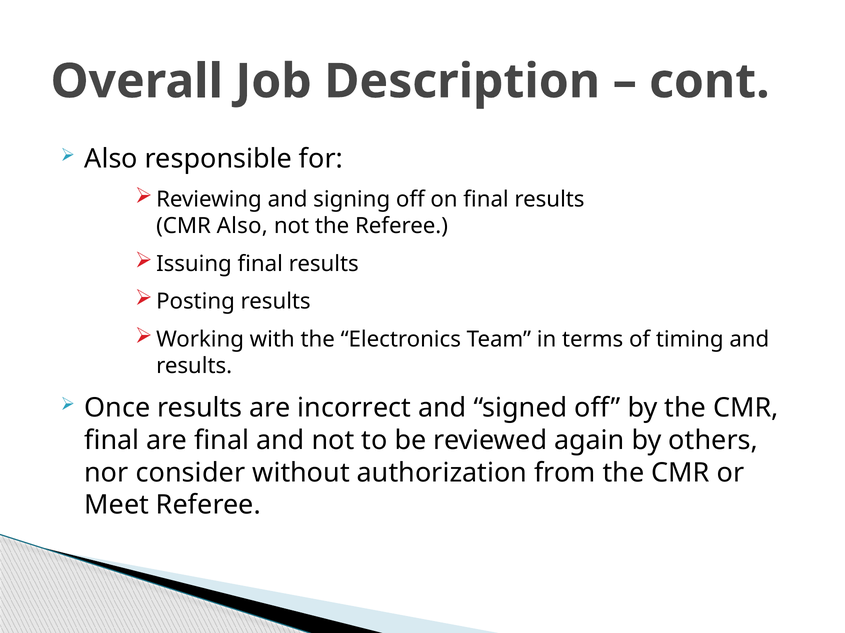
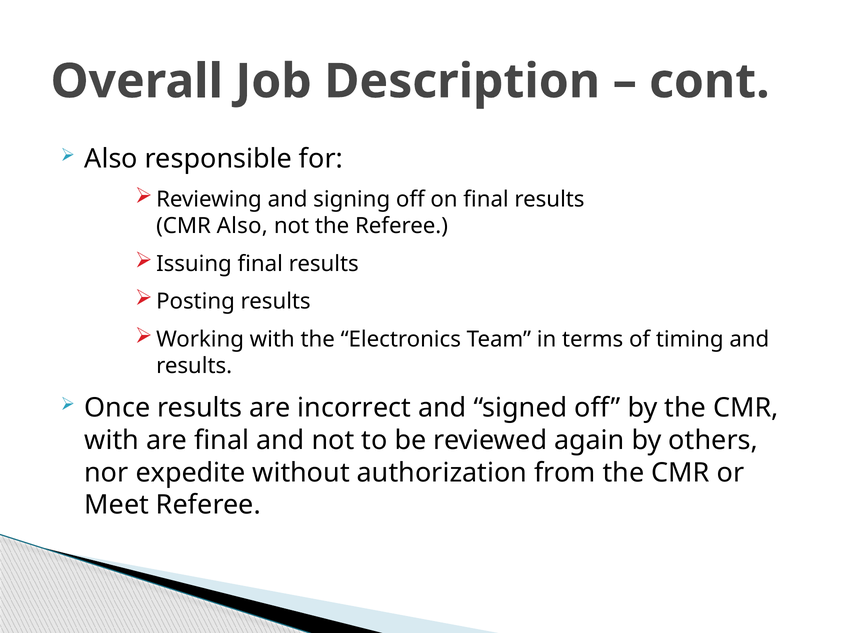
final at (112, 441): final -> with
consider: consider -> expedite
